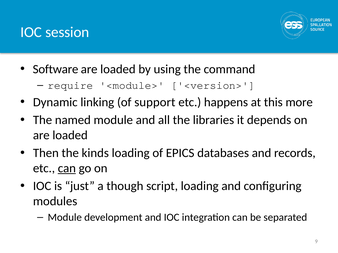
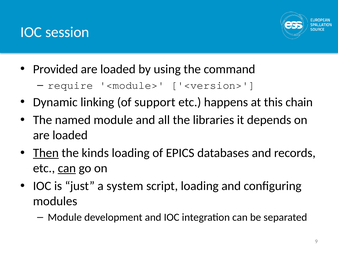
Software: Software -> Provided
more: more -> chain
Then underline: none -> present
though: though -> system
